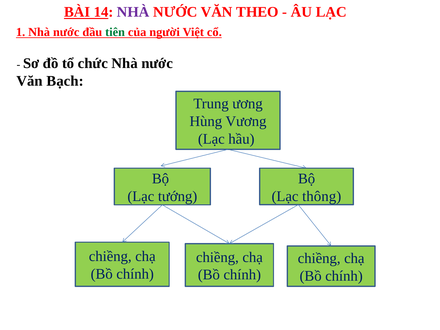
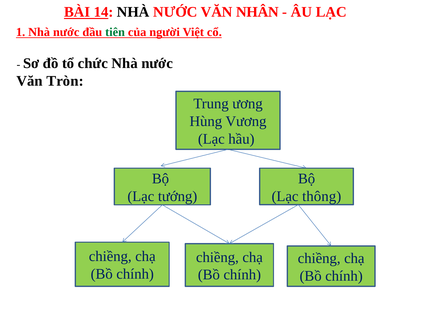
NHÀ at (133, 12) colour: purple -> black
THEO: THEO -> NHÂN
Bạch: Bạch -> Tròn
